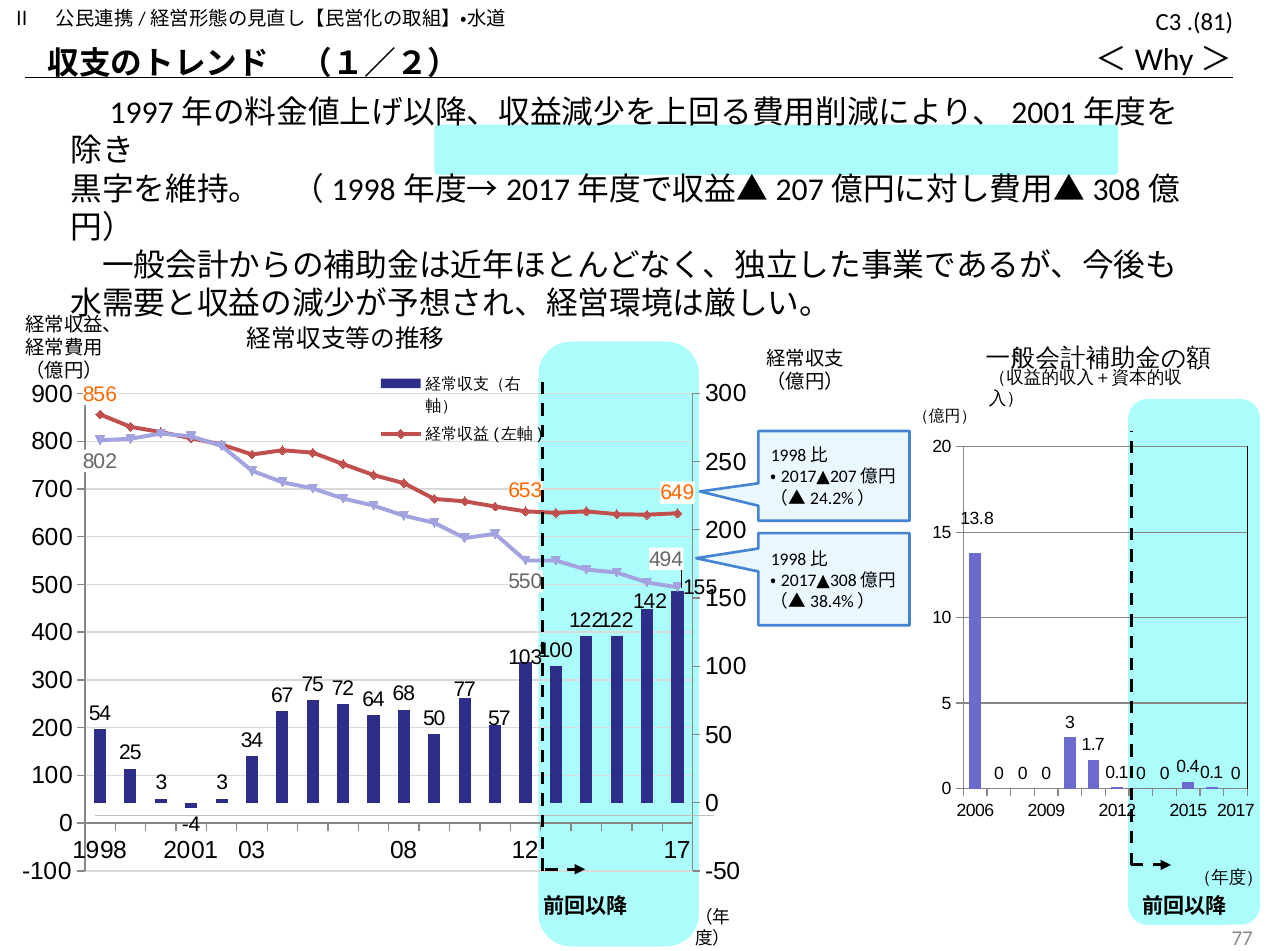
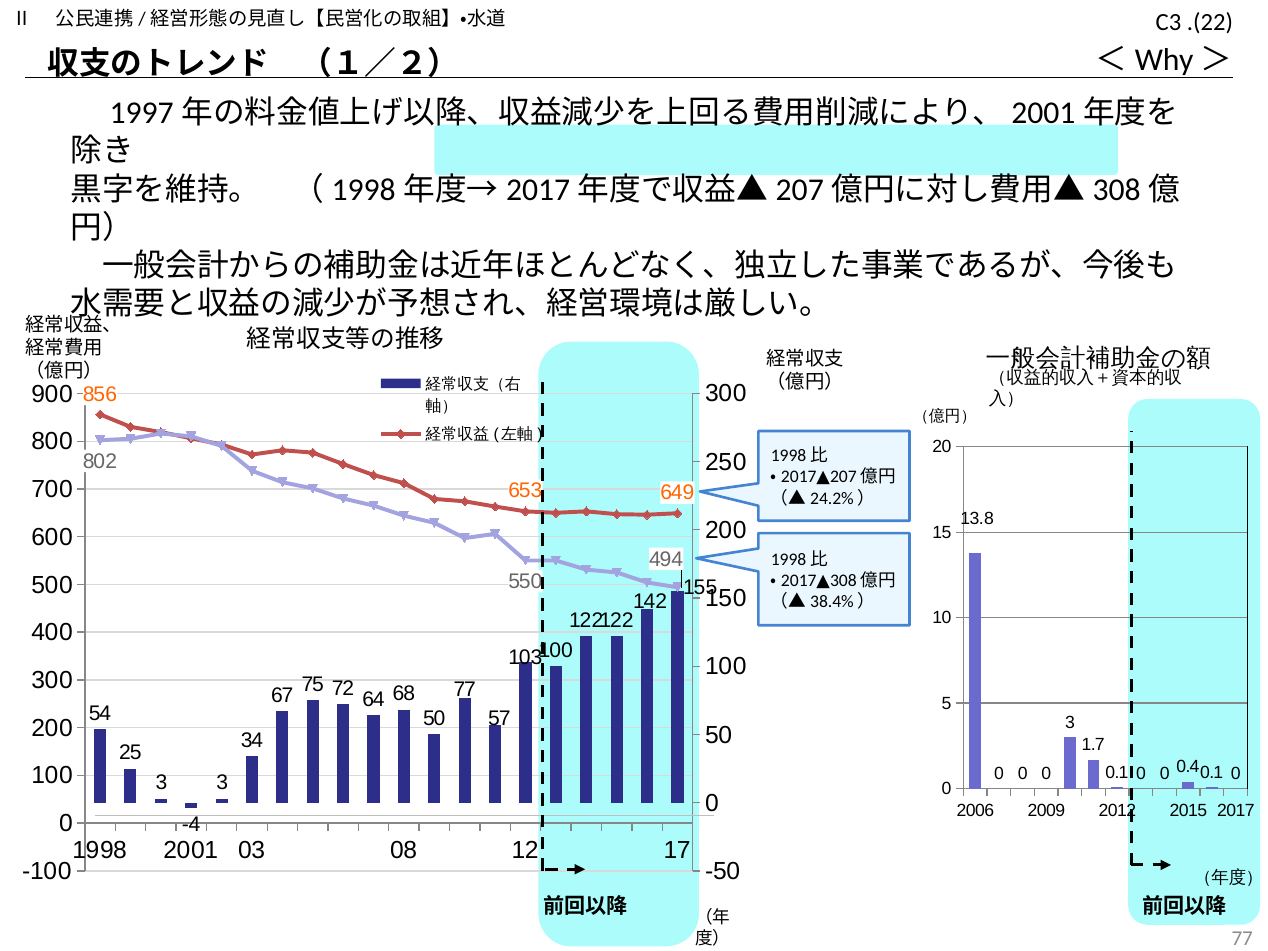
.(81: .(81 -> .(22
